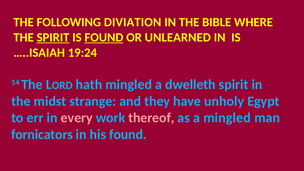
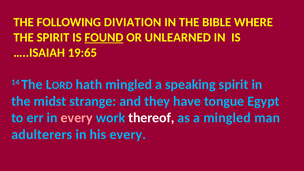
SPIRIT at (53, 37) underline: present -> none
19:24: 19:24 -> 19:65
dwelleth: dwelleth -> speaking
unholy: unholy -> tongue
thereof colour: pink -> white
fornicators: fornicators -> adulterers
his found: found -> every
